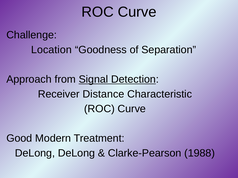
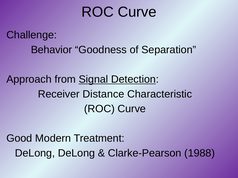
Location: Location -> Behavior
